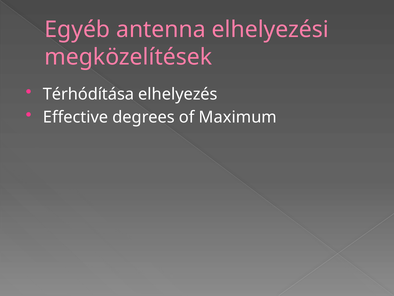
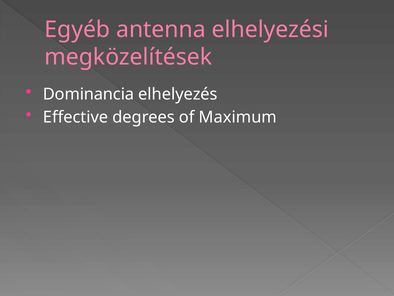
Térhódítása: Térhódítása -> Dominancia
